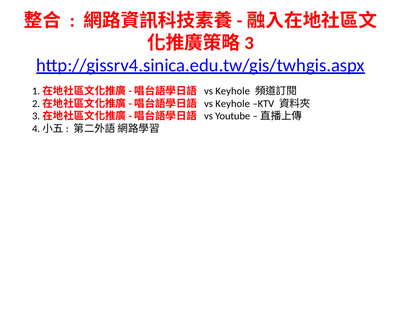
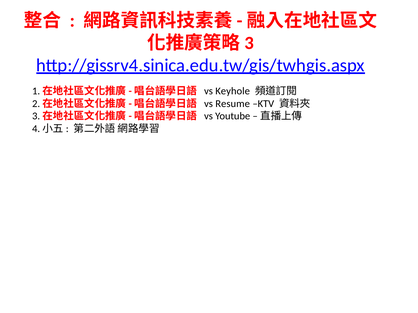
Keyhole at (233, 104): Keyhole -> Resume
